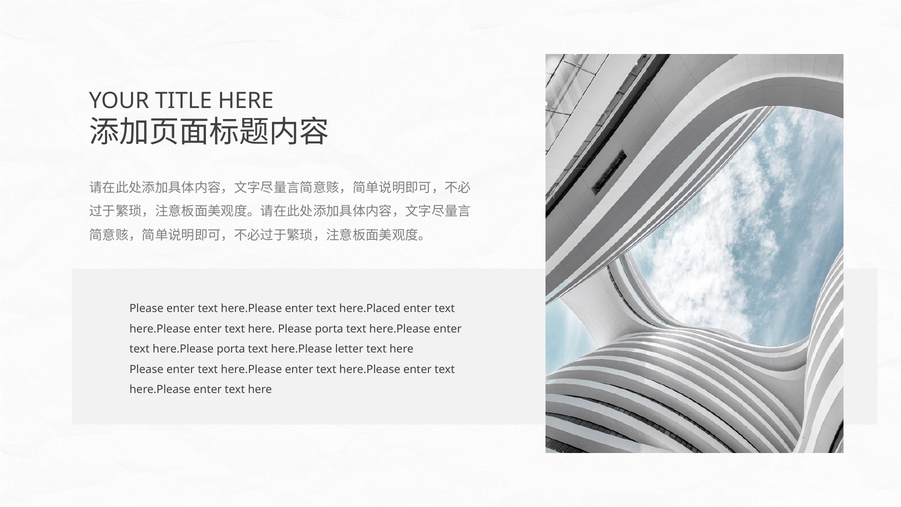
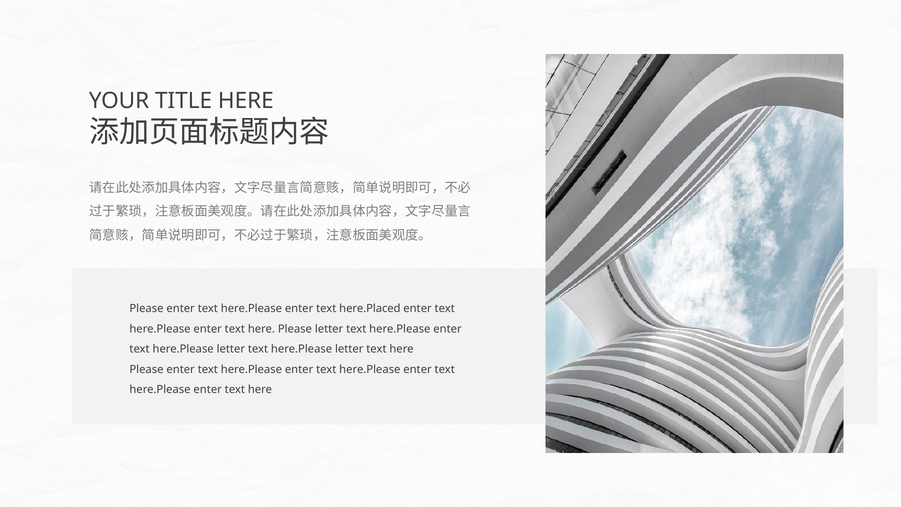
Please porta: porta -> letter
porta at (231, 349): porta -> letter
